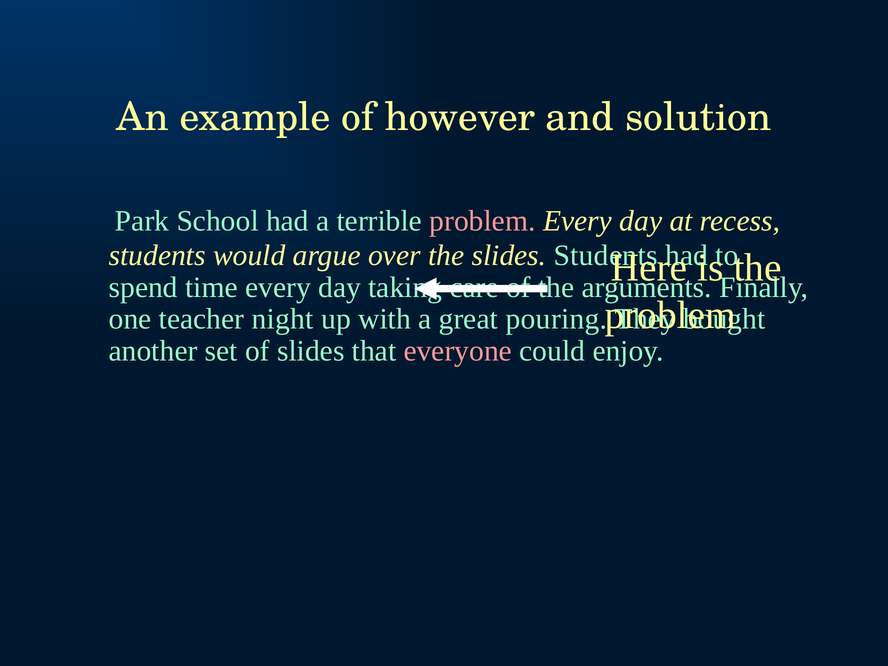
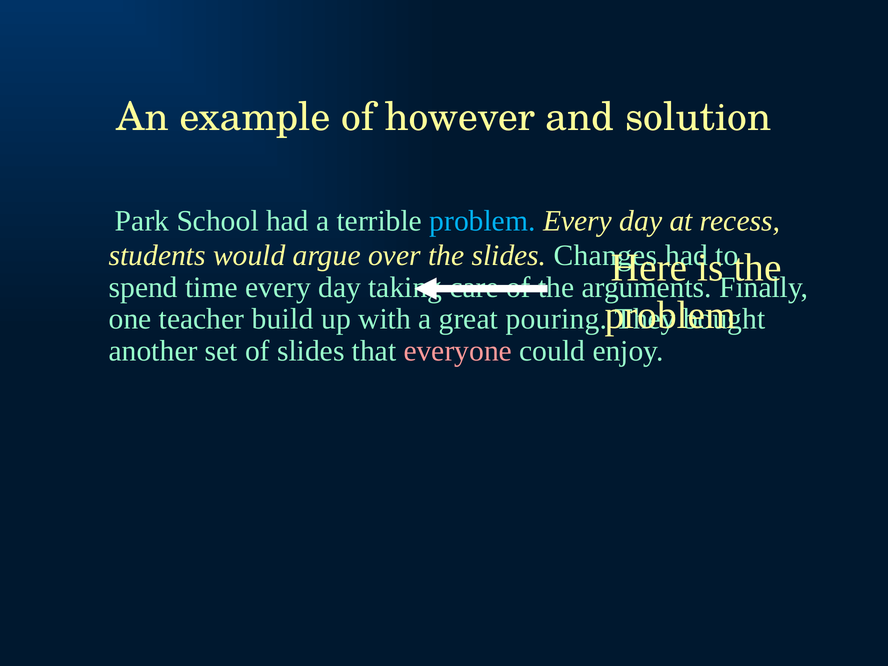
problem at (482, 221) colour: pink -> light blue
slides Students: Students -> Changes
night: night -> build
